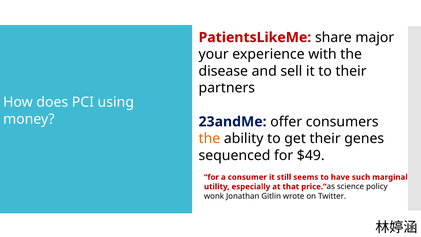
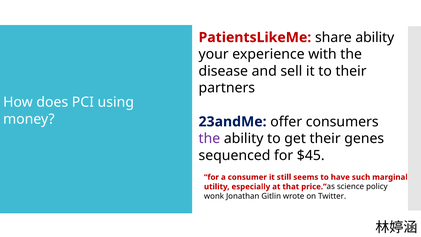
share major: major -> ability
the at (209, 138) colour: orange -> purple
$49: $49 -> $45
